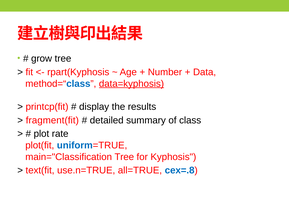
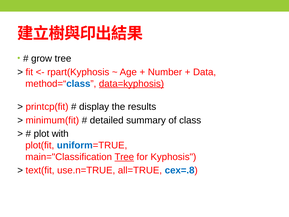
fragment(fit: fragment(fit -> minimum(fit
rate: rate -> with
Tree at (124, 157) underline: none -> present
